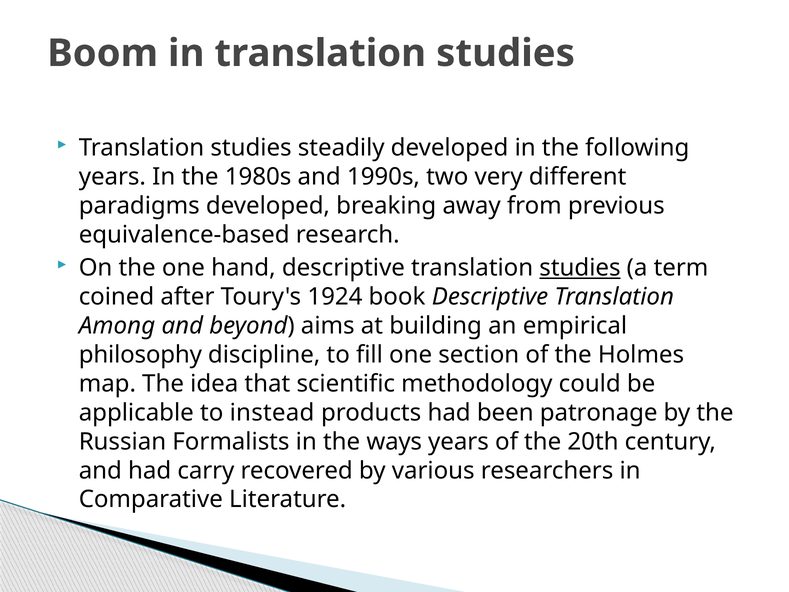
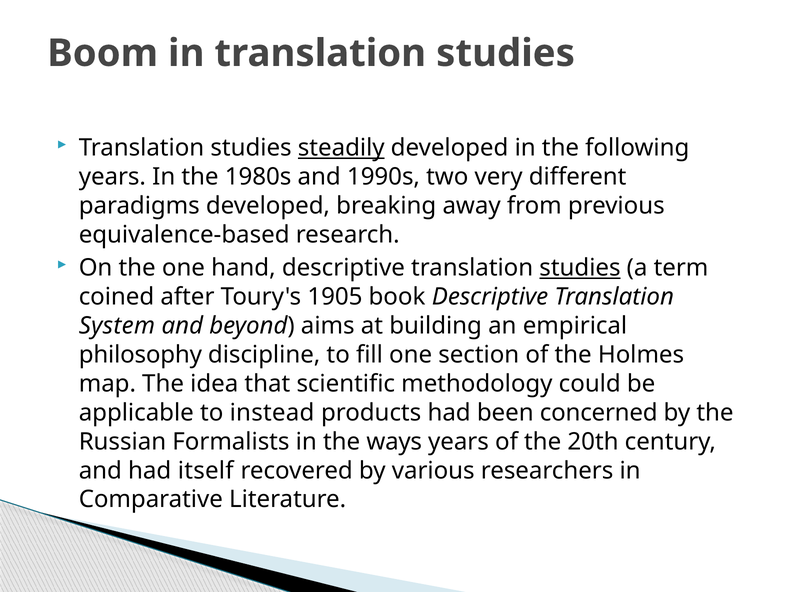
steadily underline: none -> present
1924: 1924 -> 1905
Among: Among -> System
patronage: patronage -> concerned
carry: carry -> itself
